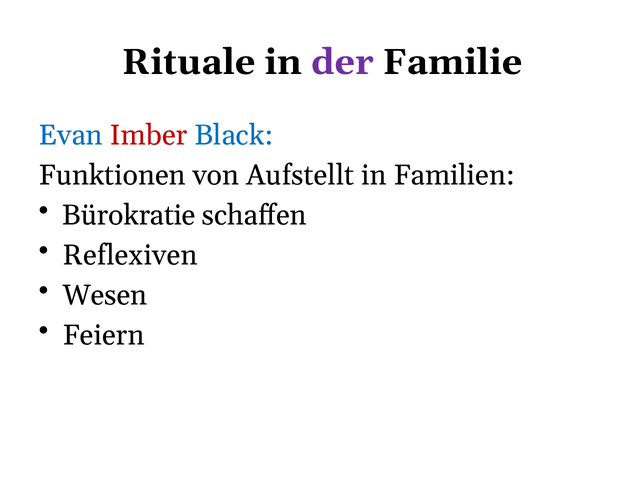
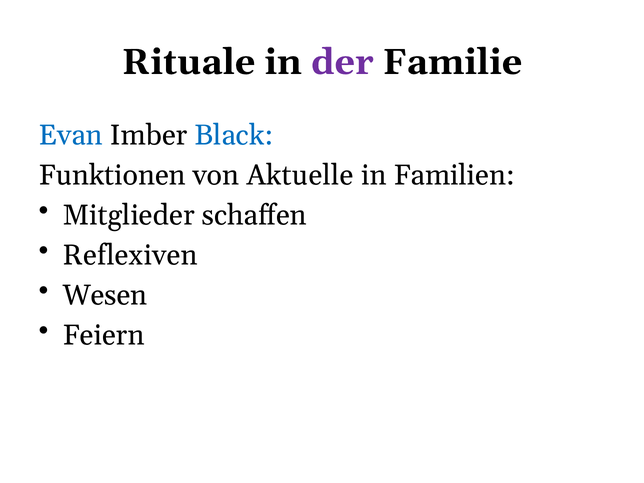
Imber colour: red -> black
Aufstellt: Aufstellt -> Aktuelle
Bürokratie: Bürokratie -> Mitglieder
